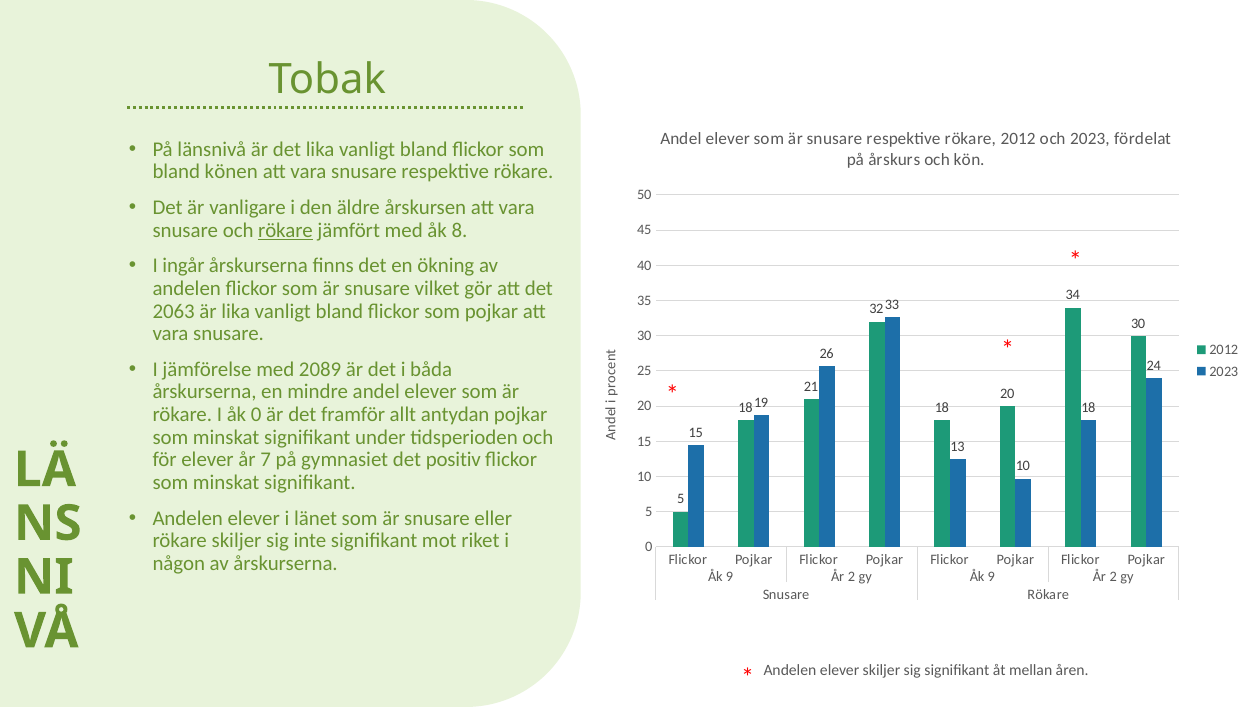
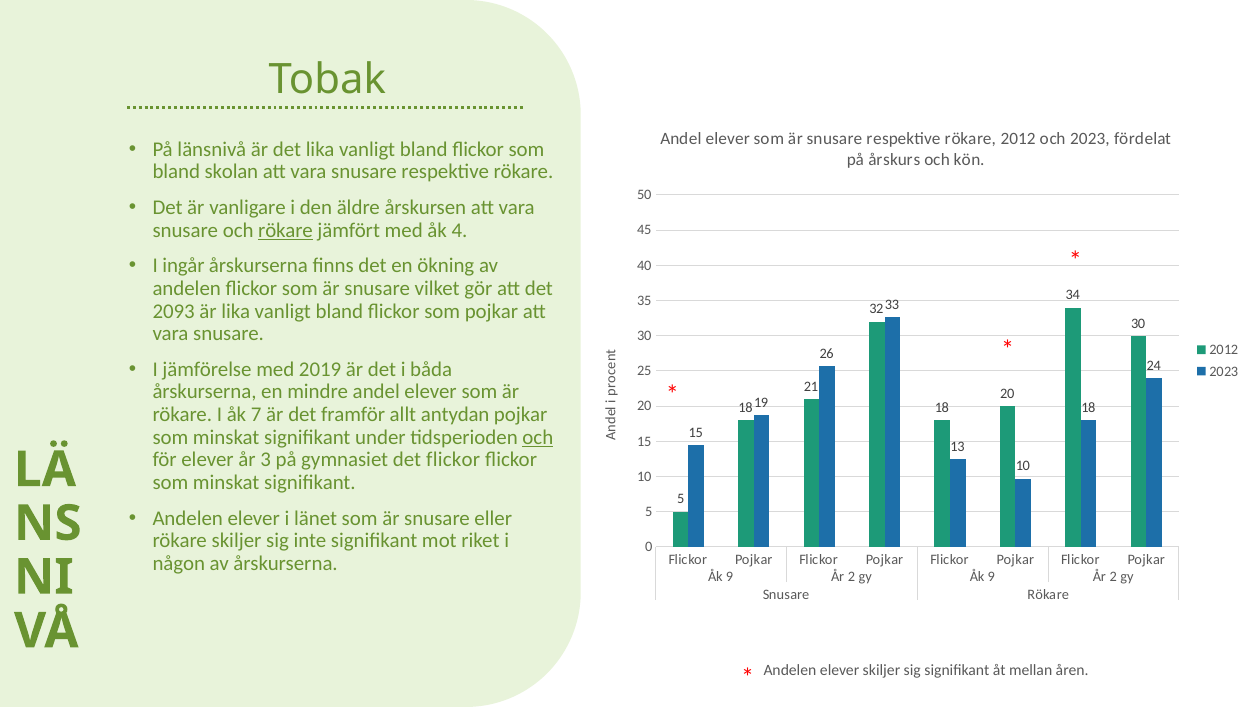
könen: könen -> skolan
8: 8 -> 4
2063: 2063 -> 2093
2089: 2089 -> 2019
åk 0: 0 -> 7
och at (538, 437) underline: none -> present
7: 7 -> 3
det positiv: positiv -> flickor
